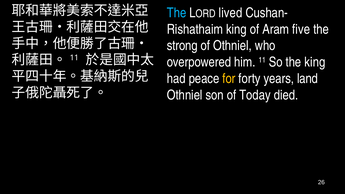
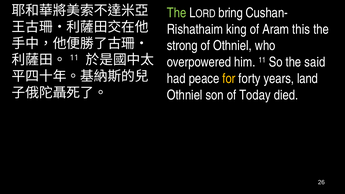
The at (177, 13) colour: light blue -> light green
lived: lived -> bring
five: five -> this
the king: king -> said
